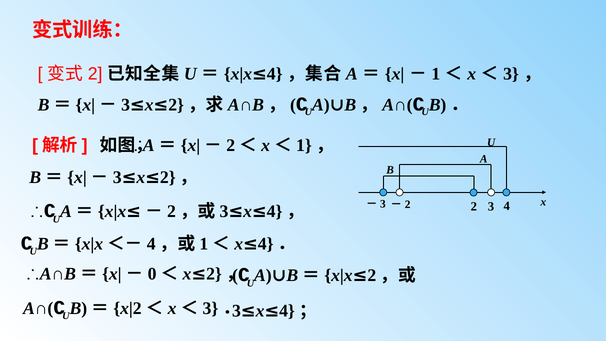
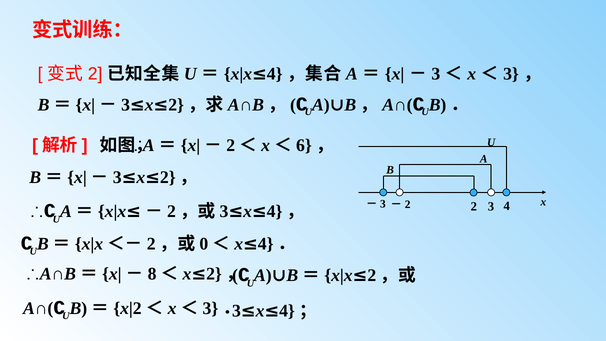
1 at (436, 74): 1 -> 3
1 at (304, 145): 1 -> 6
4 at (151, 244): 4 -> 2
1 at (204, 244): 1 -> 0
0: 0 -> 8
